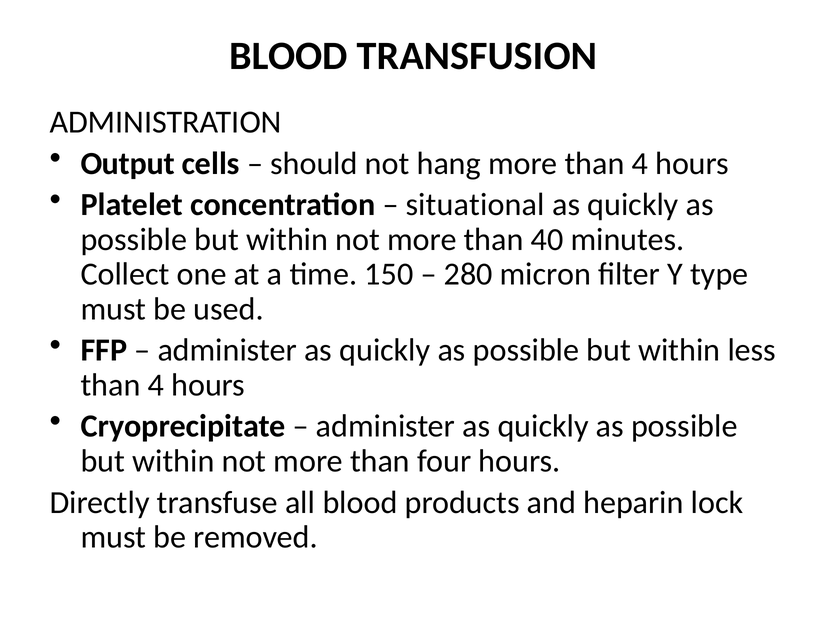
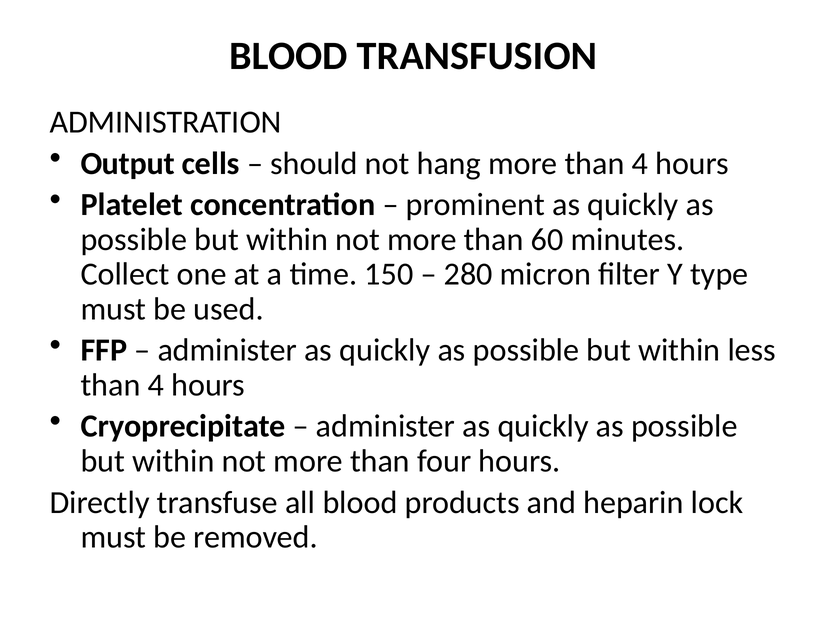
situational: situational -> prominent
40: 40 -> 60
